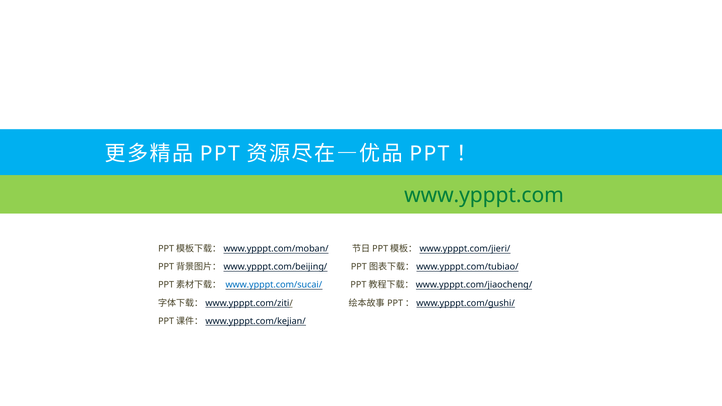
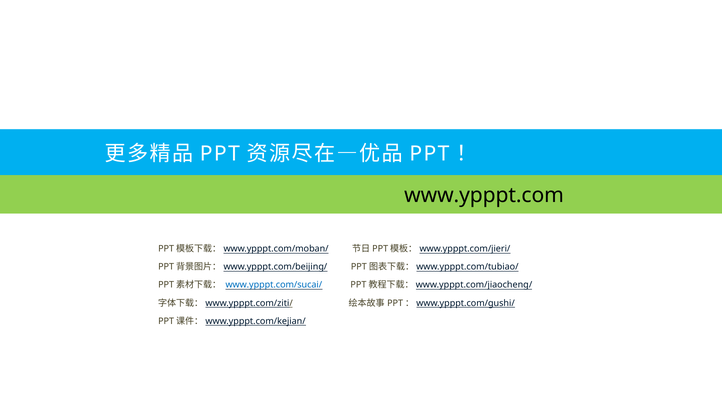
www.ypppt.com colour: green -> black
